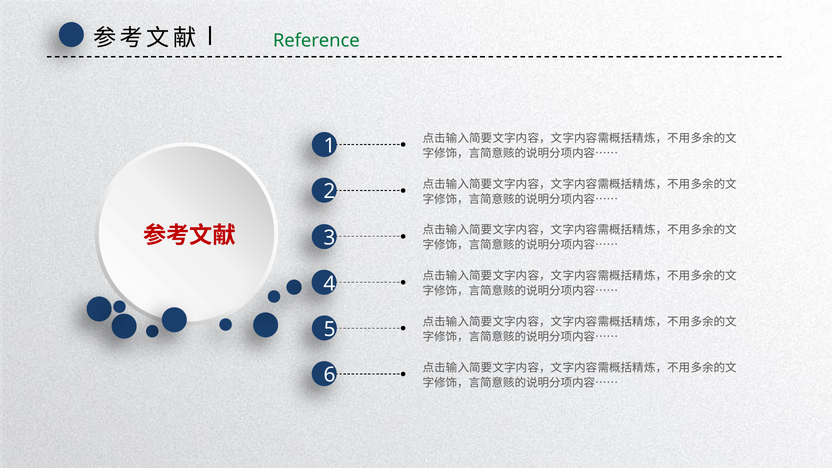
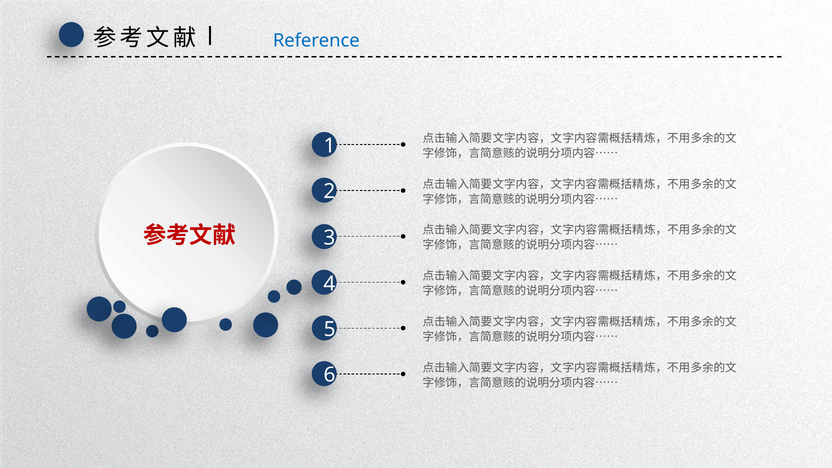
Reference colour: green -> blue
